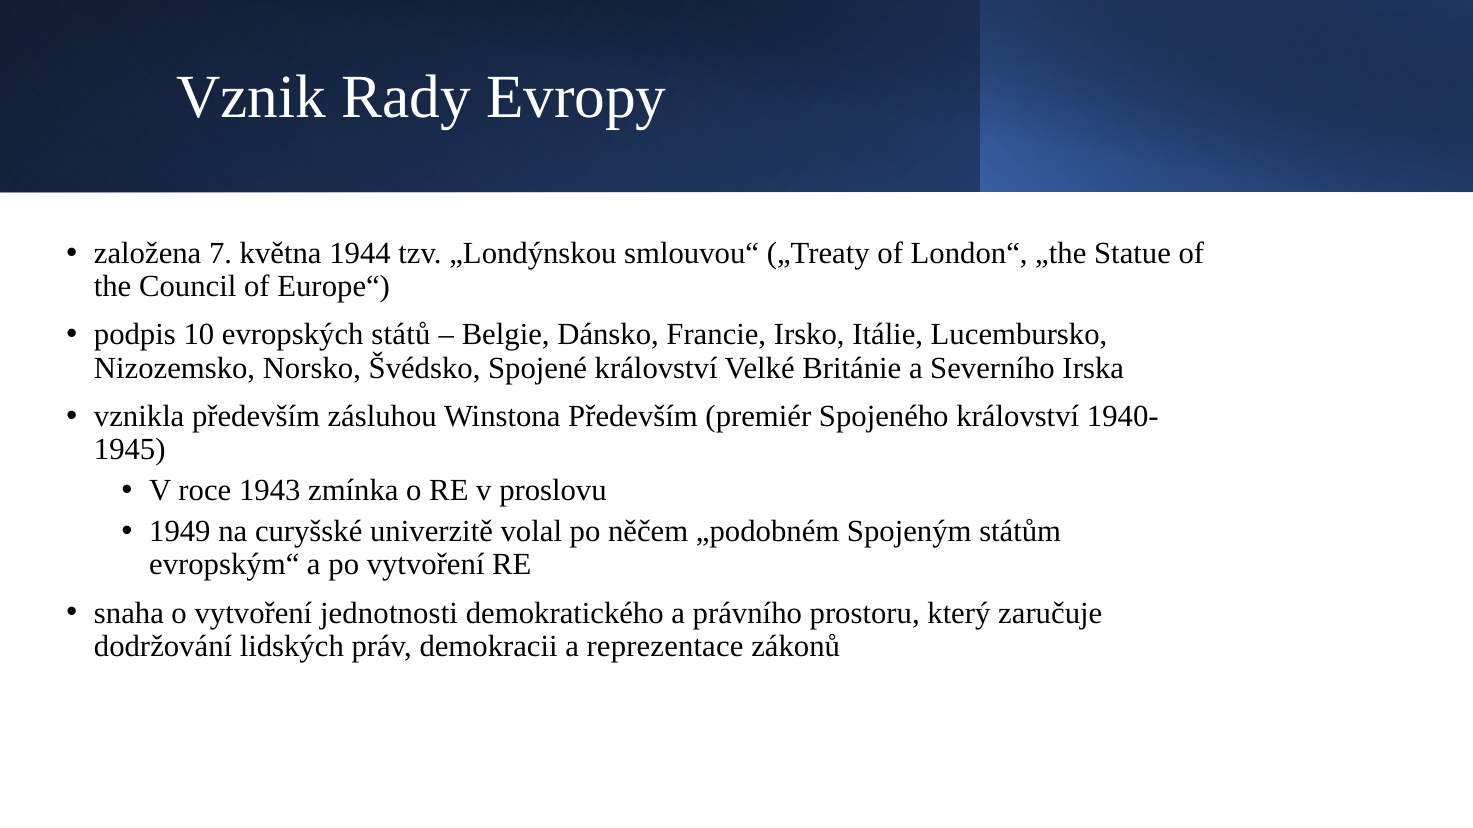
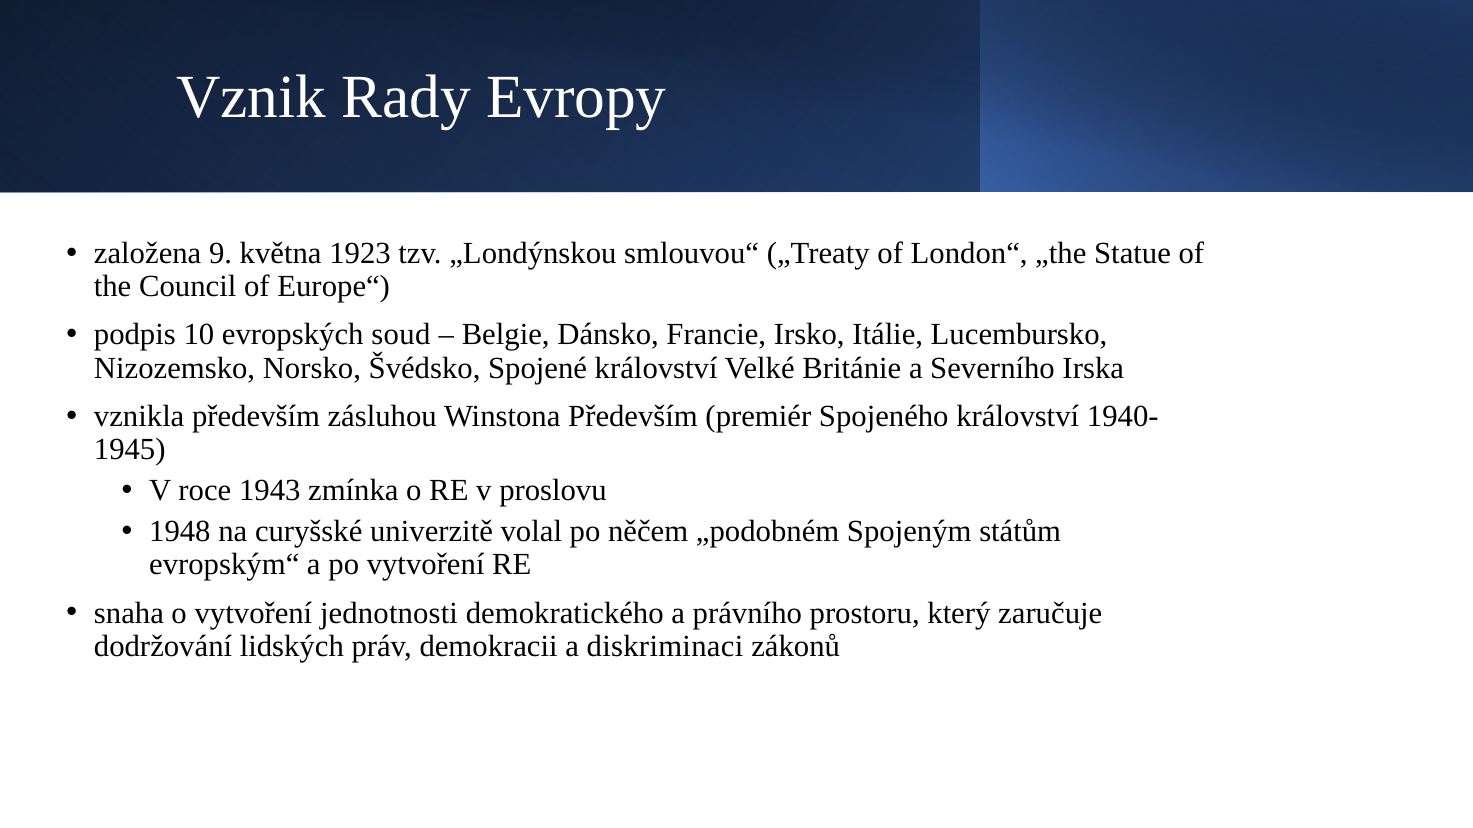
7: 7 -> 9
1944: 1944 -> 1923
států: států -> soud
1949: 1949 -> 1948
reprezentace: reprezentace -> diskriminaci
